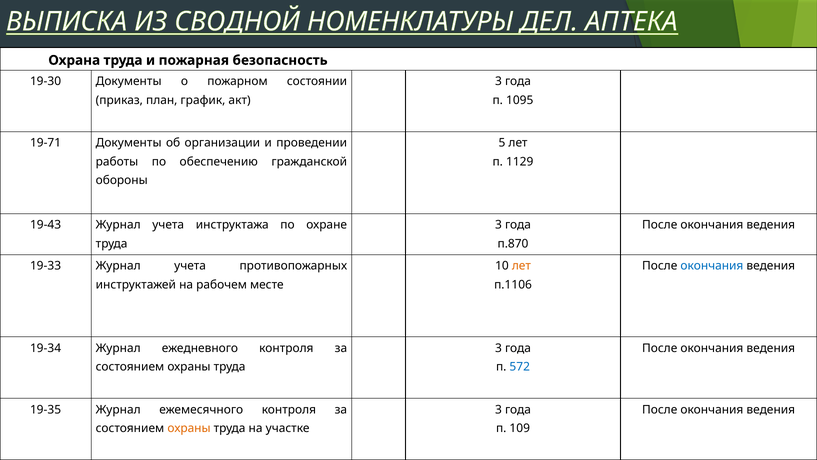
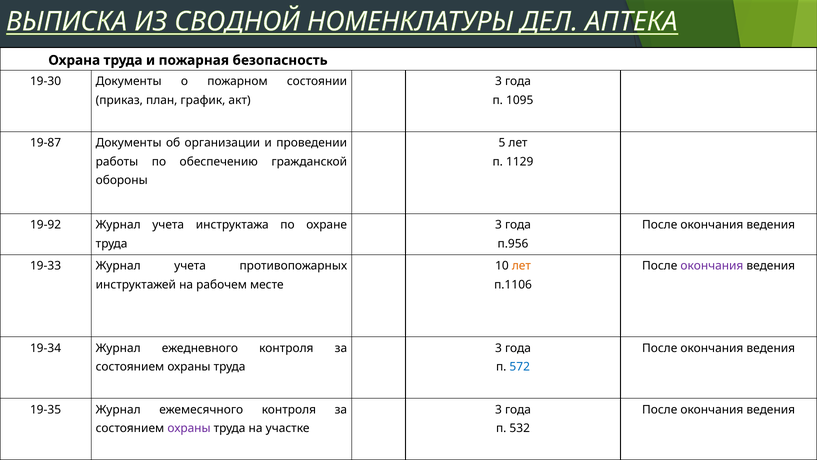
19-71: 19-71 -> 19-87
19-43: 19-43 -> 19-92
п.870: п.870 -> п.956
окончания at (712, 266) colour: blue -> purple
охраны at (189, 428) colour: orange -> purple
109: 109 -> 532
